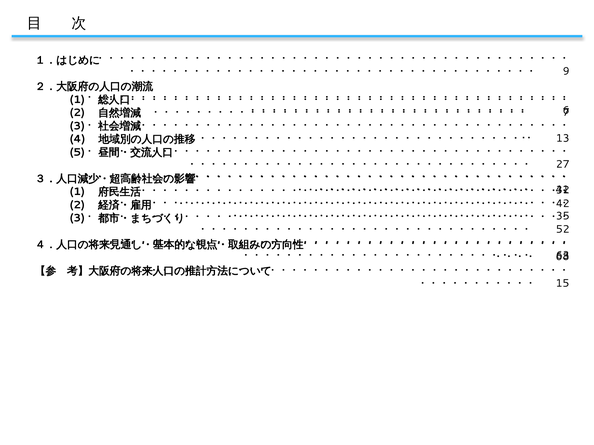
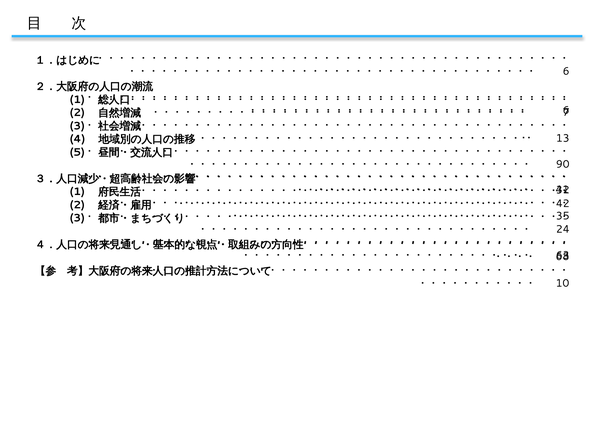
9 at (566, 71): 9 -> 6
27: 27 -> 90
52: 52 -> 24
15: 15 -> 10
